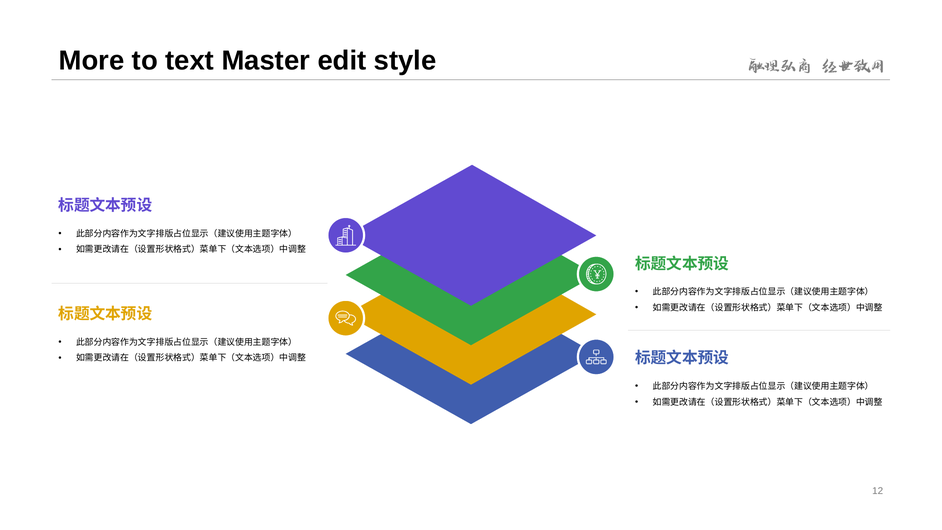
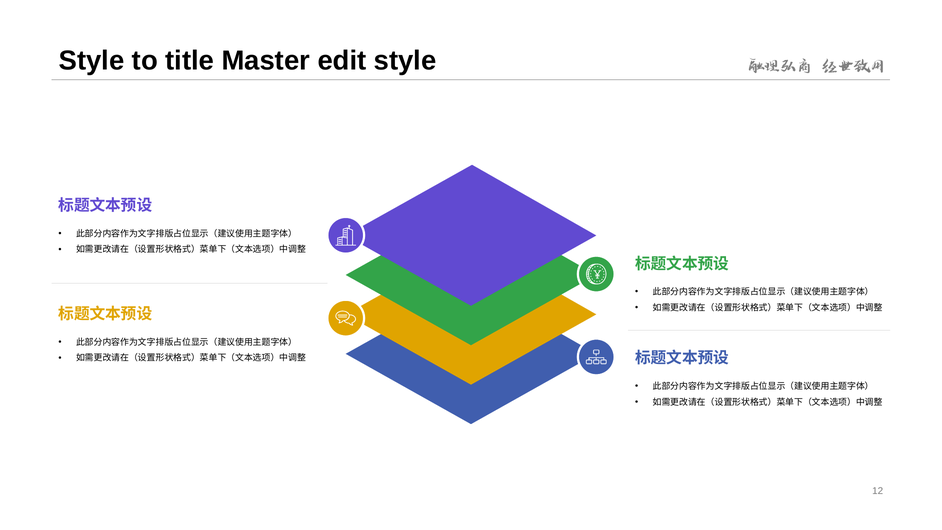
More at (92, 61): More -> Style
text: text -> title
